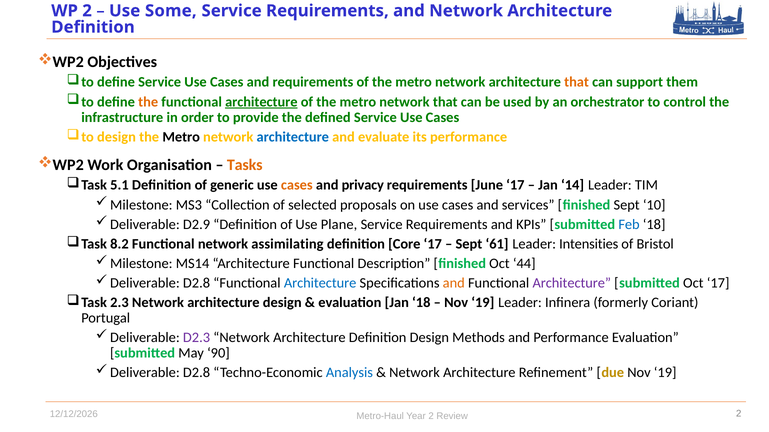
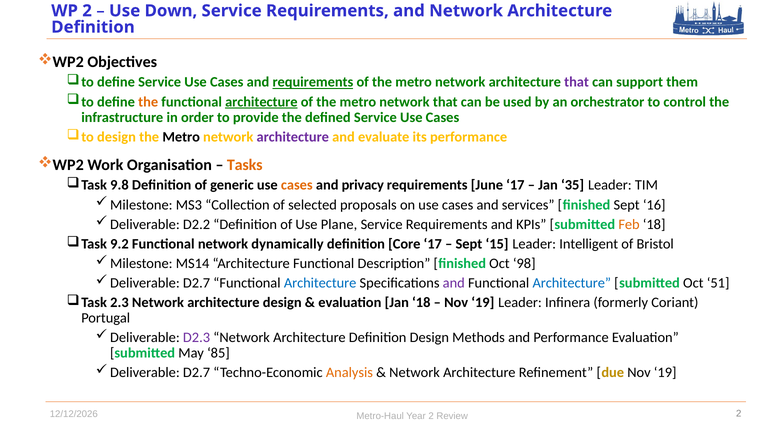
Some: Some -> Down
requirements at (313, 82) underline: none -> present
that at (577, 82) colour: orange -> purple
architecture at (293, 137) colour: blue -> purple
5.1: 5.1 -> 9.8
14: 14 -> 35
10: 10 -> 16
D2.9: D2.9 -> D2.2
Feb colour: blue -> orange
8.2: 8.2 -> 9.2
assimilating: assimilating -> dynamically
61: 61 -> 15
Intensities: Intensities -> Intelligent
44: 44 -> 98
D2.8 at (197, 283): D2.8 -> D2.7
and at (454, 283) colour: orange -> purple
Architecture at (572, 283) colour: purple -> blue
Oct 17: 17 -> 51
90: 90 -> 85
D2.8 at (197, 373): D2.8 -> D2.7
Analysis colour: blue -> orange
